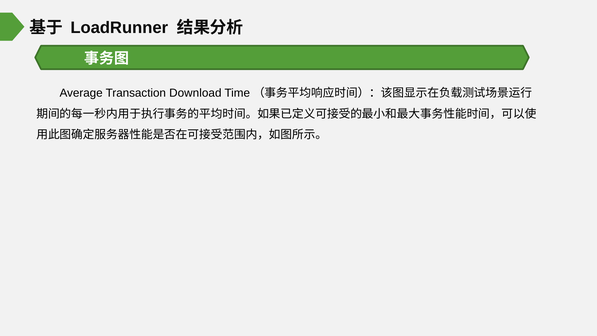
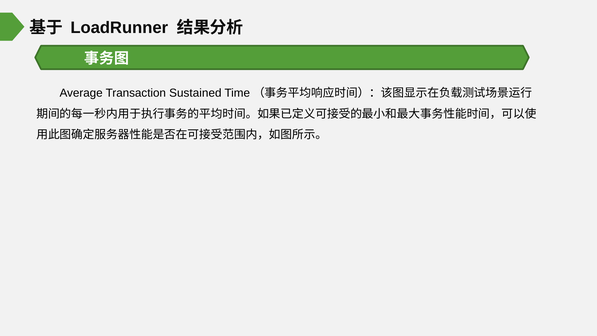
Download: Download -> Sustained
